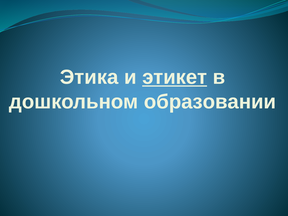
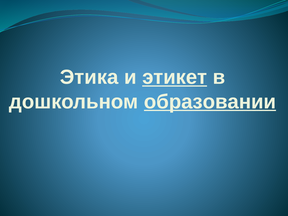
образовании underline: none -> present
